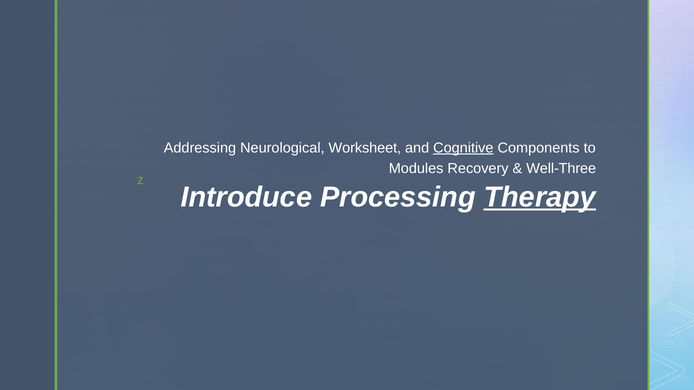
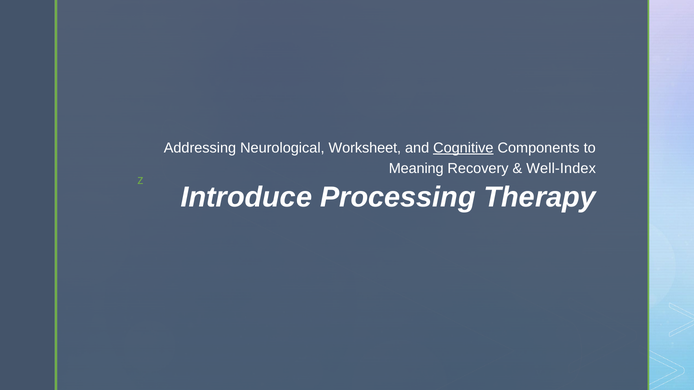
Modules: Modules -> Meaning
Well-Three: Well-Three -> Well-Index
Therapy underline: present -> none
